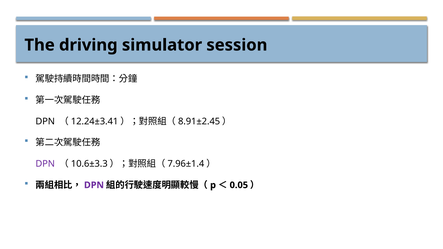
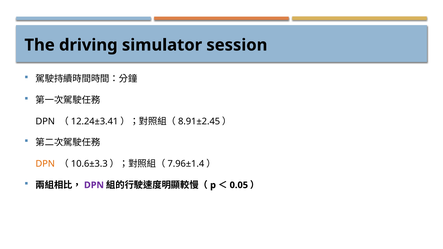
DPN at (45, 164) colour: purple -> orange
